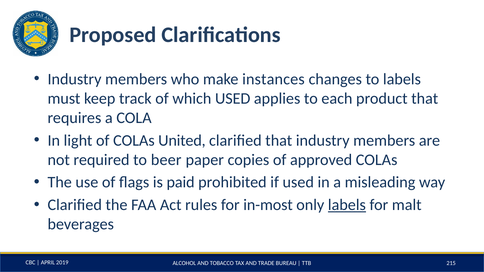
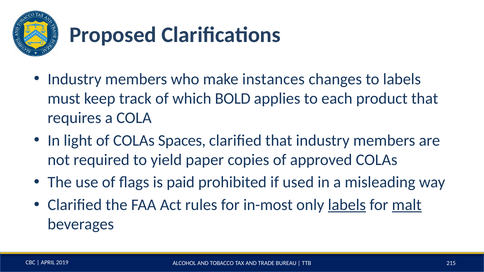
which USED: USED -> BOLD
United: United -> Spaces
beer: beer -> yield
malt underline: none -> present
